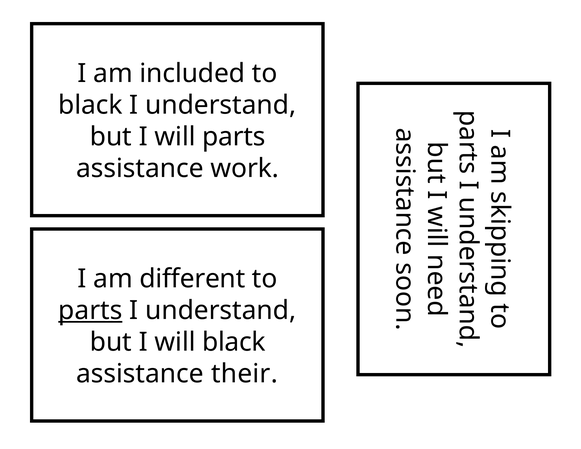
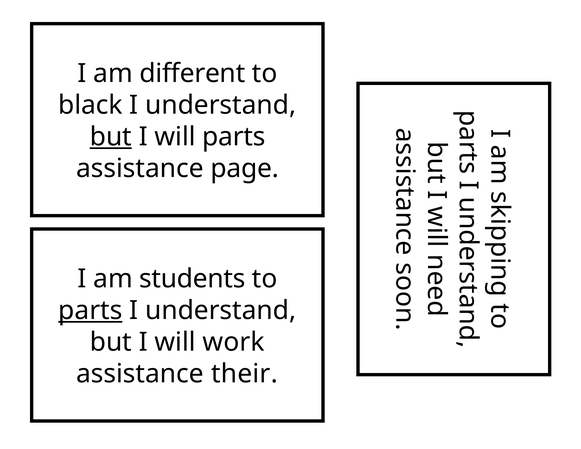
included: included -> different
but at (111, 137) underline: none -> present
work: work -> page
different: different -> students
will black: black -> work
